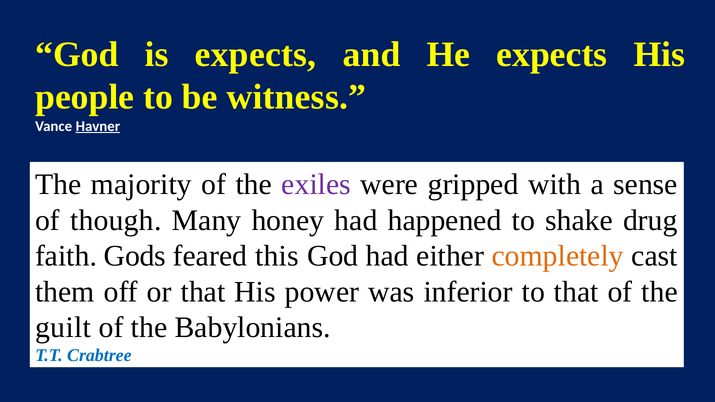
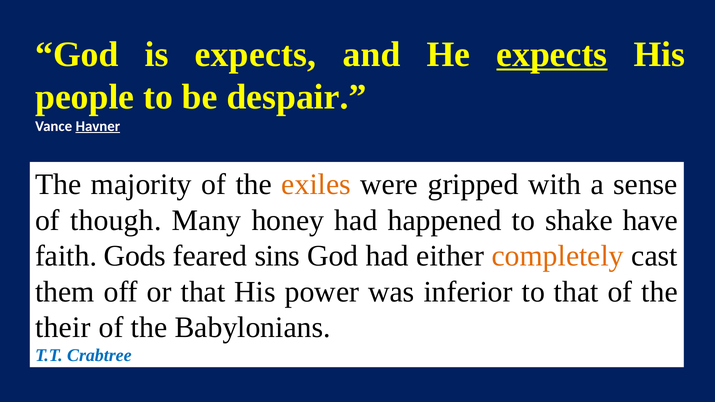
expects at (552, 54) underline: none -> present
witness: witness -> despair
exiles colour: purple -> orange
drug: drug -> have
this: this -> sins
guilt: guilt -> their
